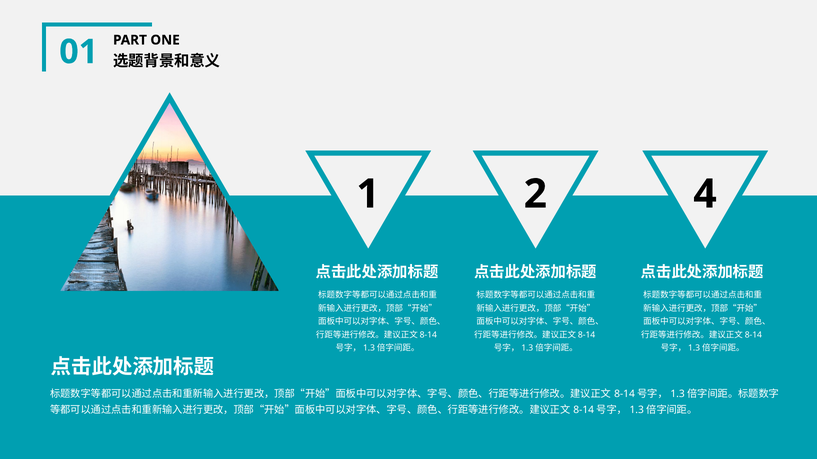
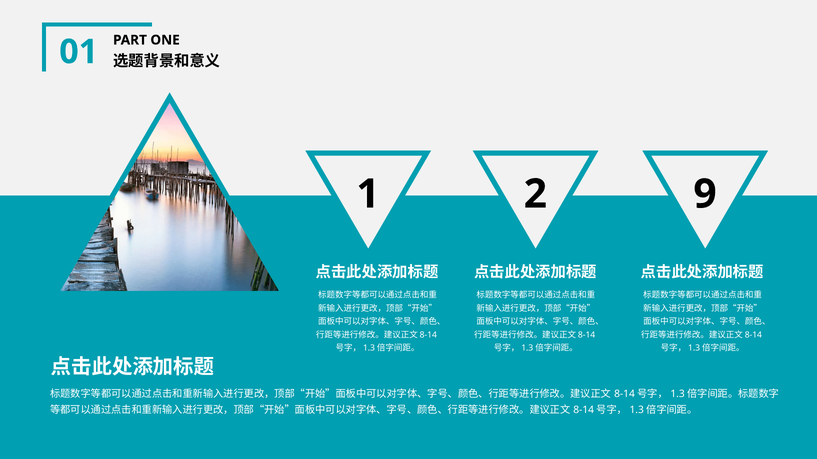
4: 4 -> 9
